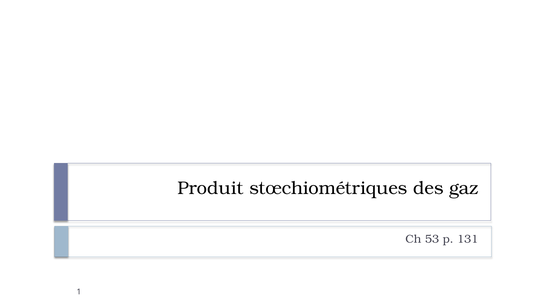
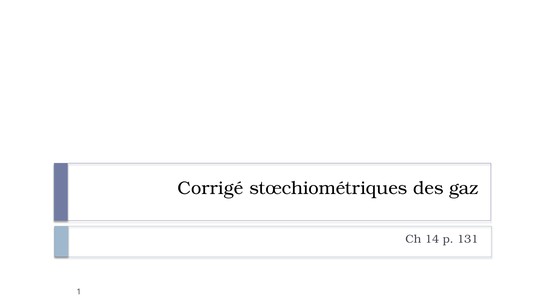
Produit: Produit -> Corrigé
53: 53 -> 14
